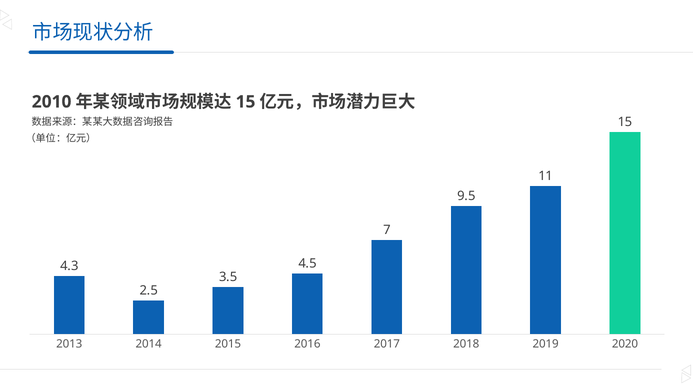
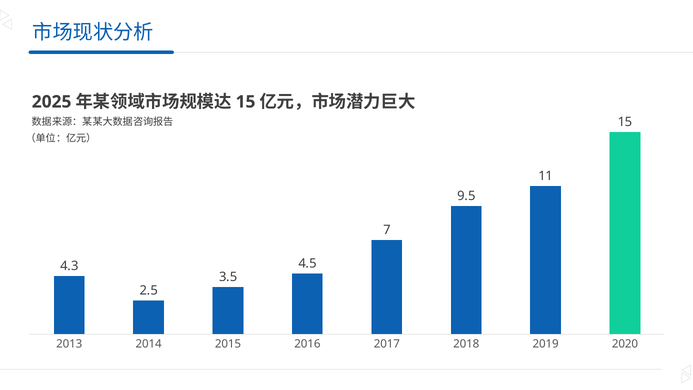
2010: 2010 -> 2025
